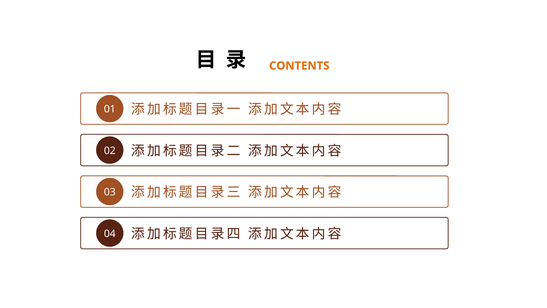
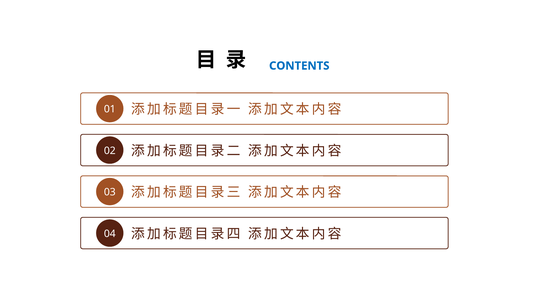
CONTENTS colour: orange -> blue
